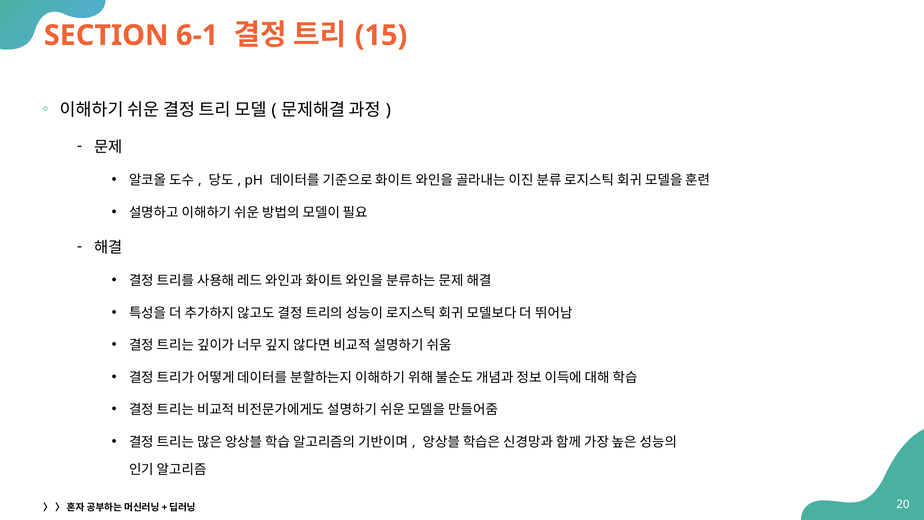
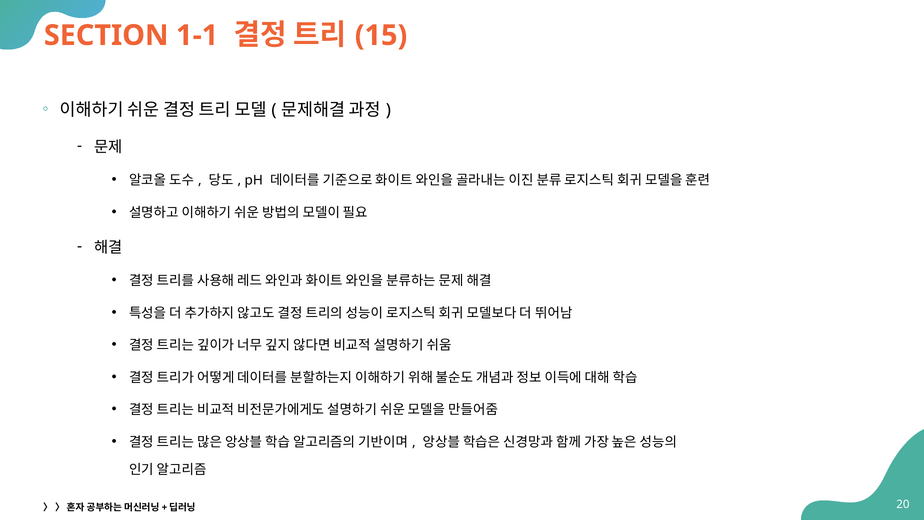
6-1: 6-1 -> 1-1
